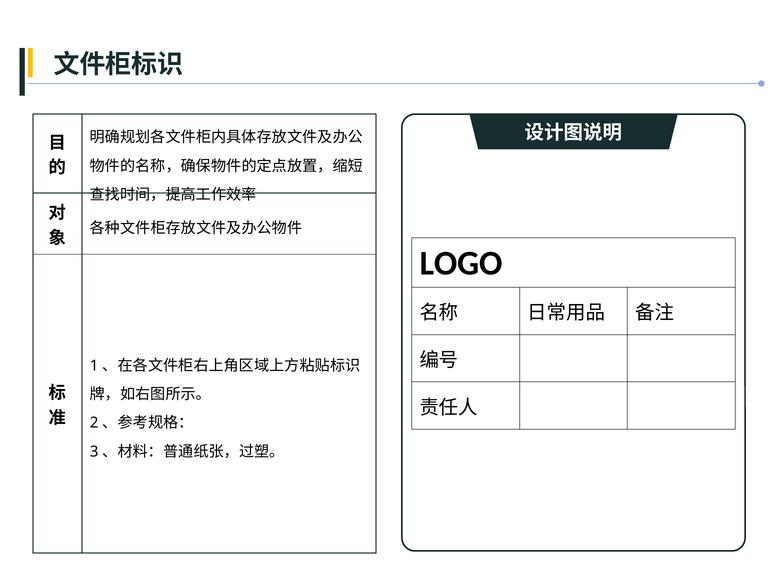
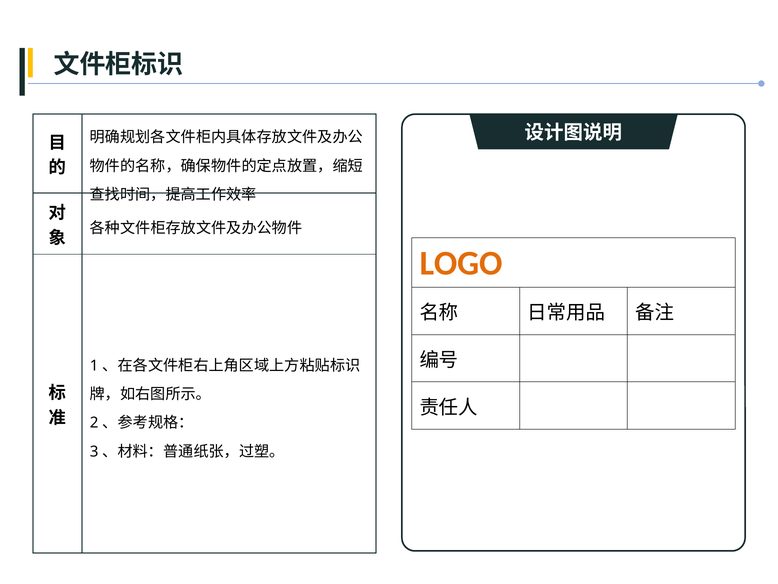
LOGO colour: black -> orange
